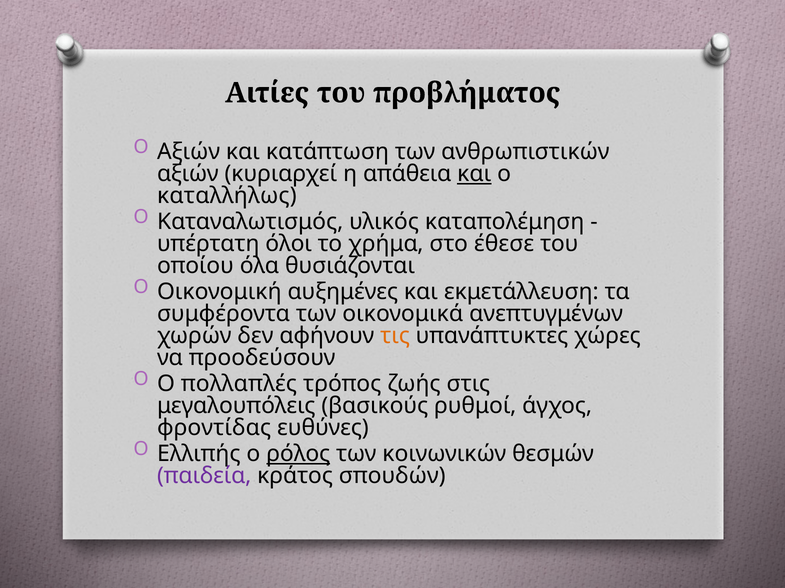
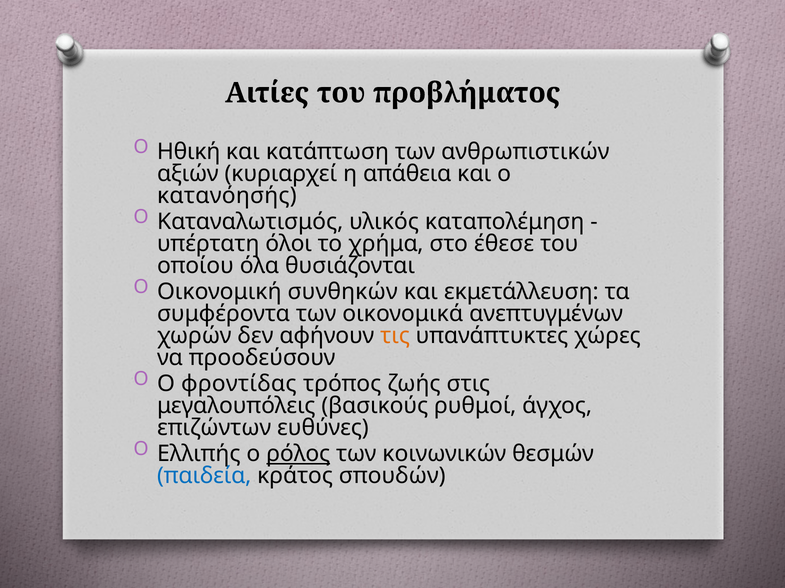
Αξιών at (189, 152): Αξιών -> Ηθική
και at (474, 174) underline: present -> none
καταλλήλως: καταλλήλως -> κατανόησής
αυξημένες: αυξημένες -> συνθηκών
πολλαπλές: πολλαπλές -> φροντίδας
φροντίδας: φροντίδας -> επιζώντων
παιδεία colour: purple -> blue
